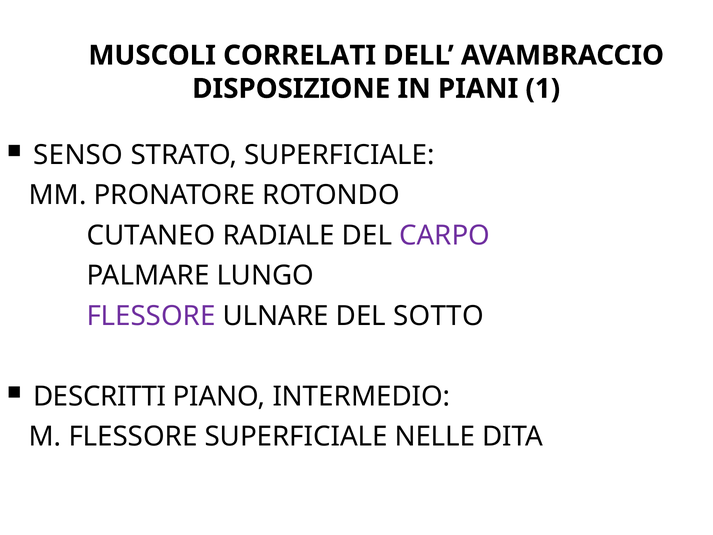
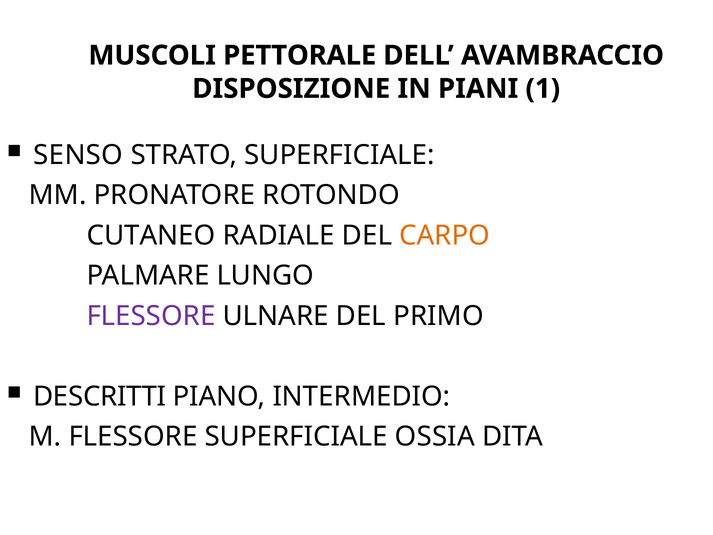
CORRELATI: CORRELATI -> PETTORALE
CARPO colour: purple -> orange
SOTTO: SOTTO -> PRIMO
NELLE: NELLE -> OSSIA
